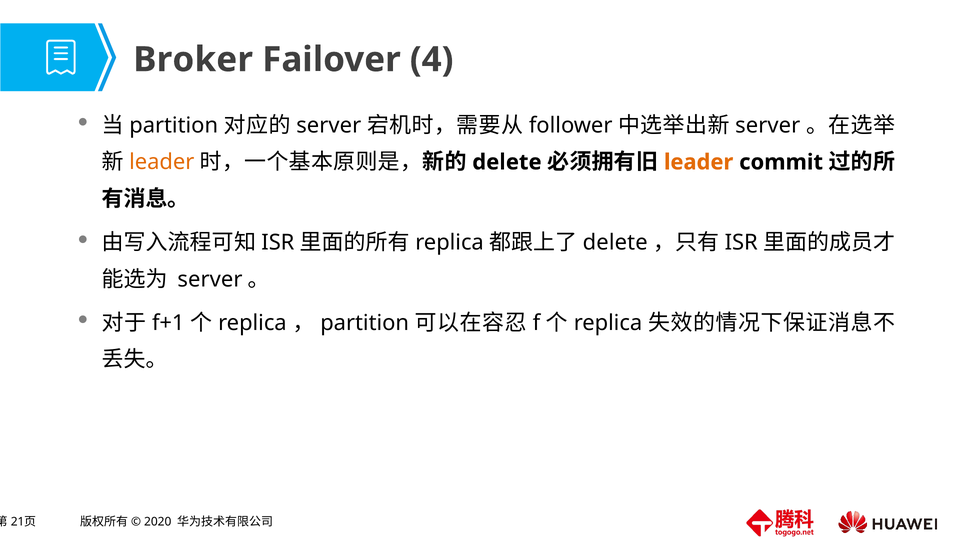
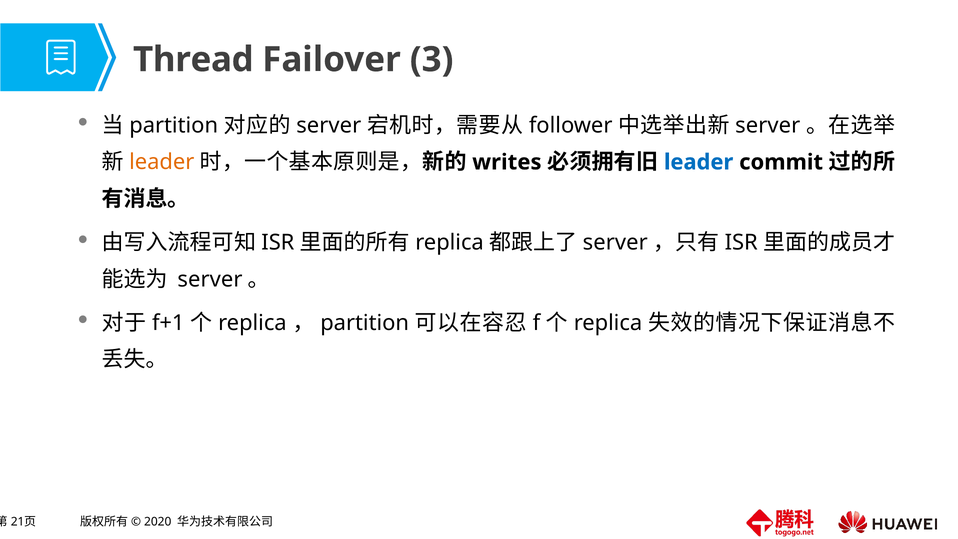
Broker: Broker -> Thread
4: 4 -> 3
delete at (507, 162): delete -> writes
leader at (699, 162) colour: orange -> blue
delete at (615, 242): delete -> server
